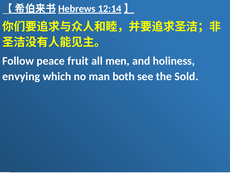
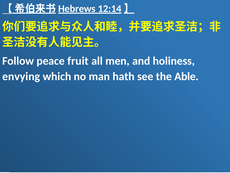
both: both -> hath
Sold: Sold -> Able
